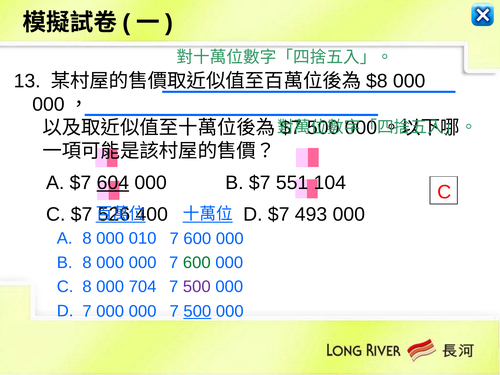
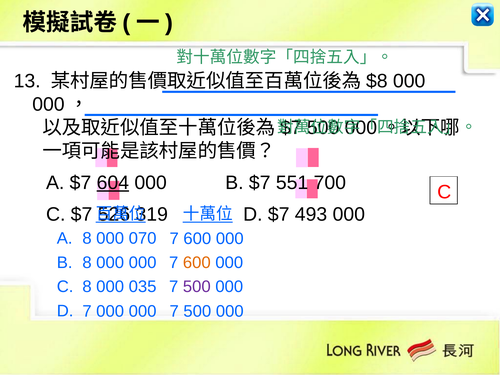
104: 104 -> 700
400: 400 -> 319
010: 010 -> 070
600 at (197, 263) colour: green -> orange
704: 704 -> 035
500 at (197, 311) underline: present -> none
